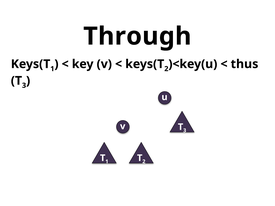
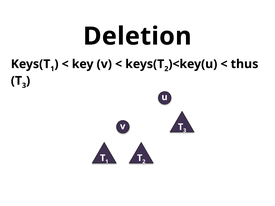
Through: Through -> Deletion
